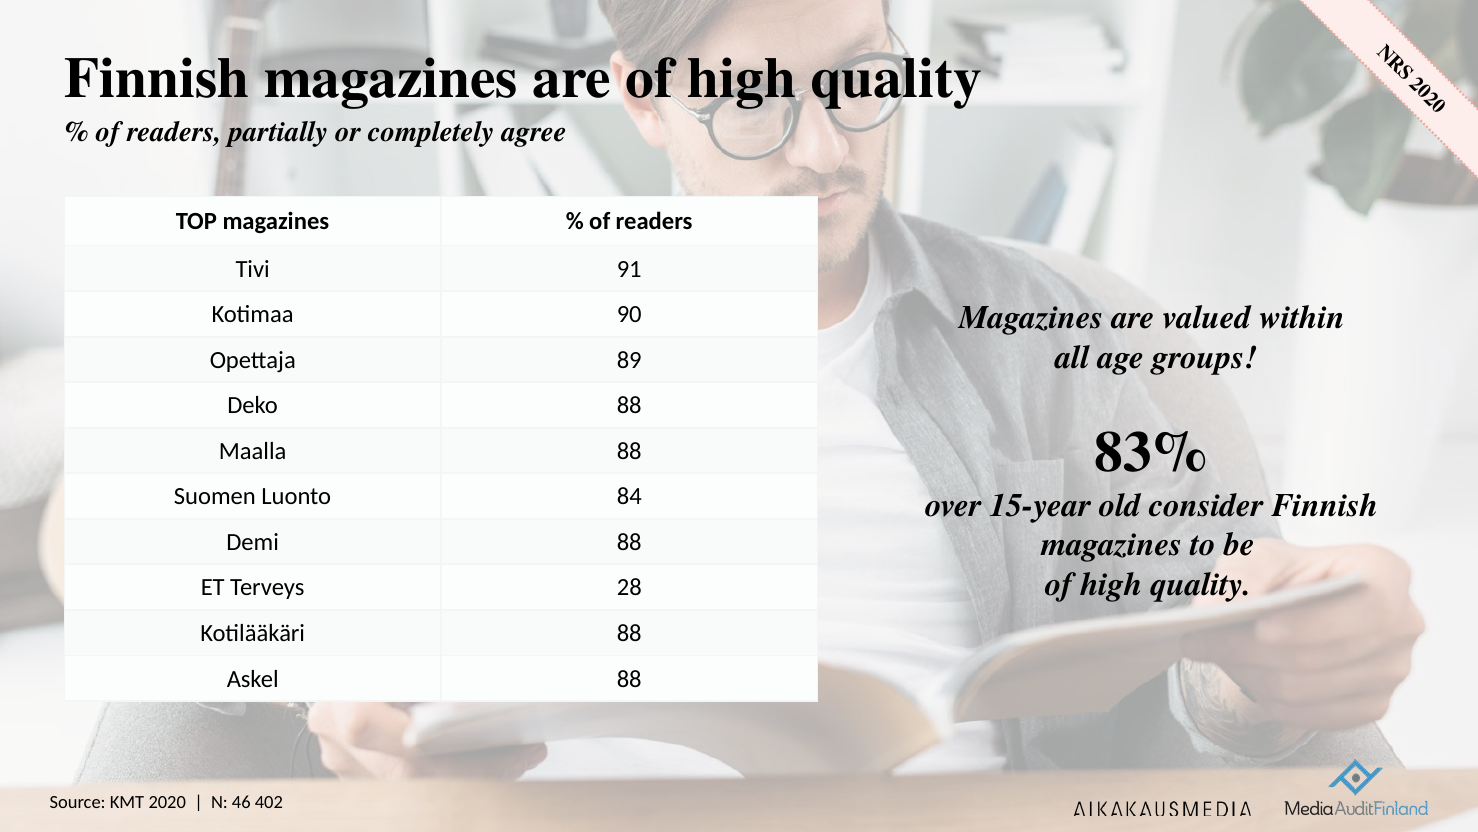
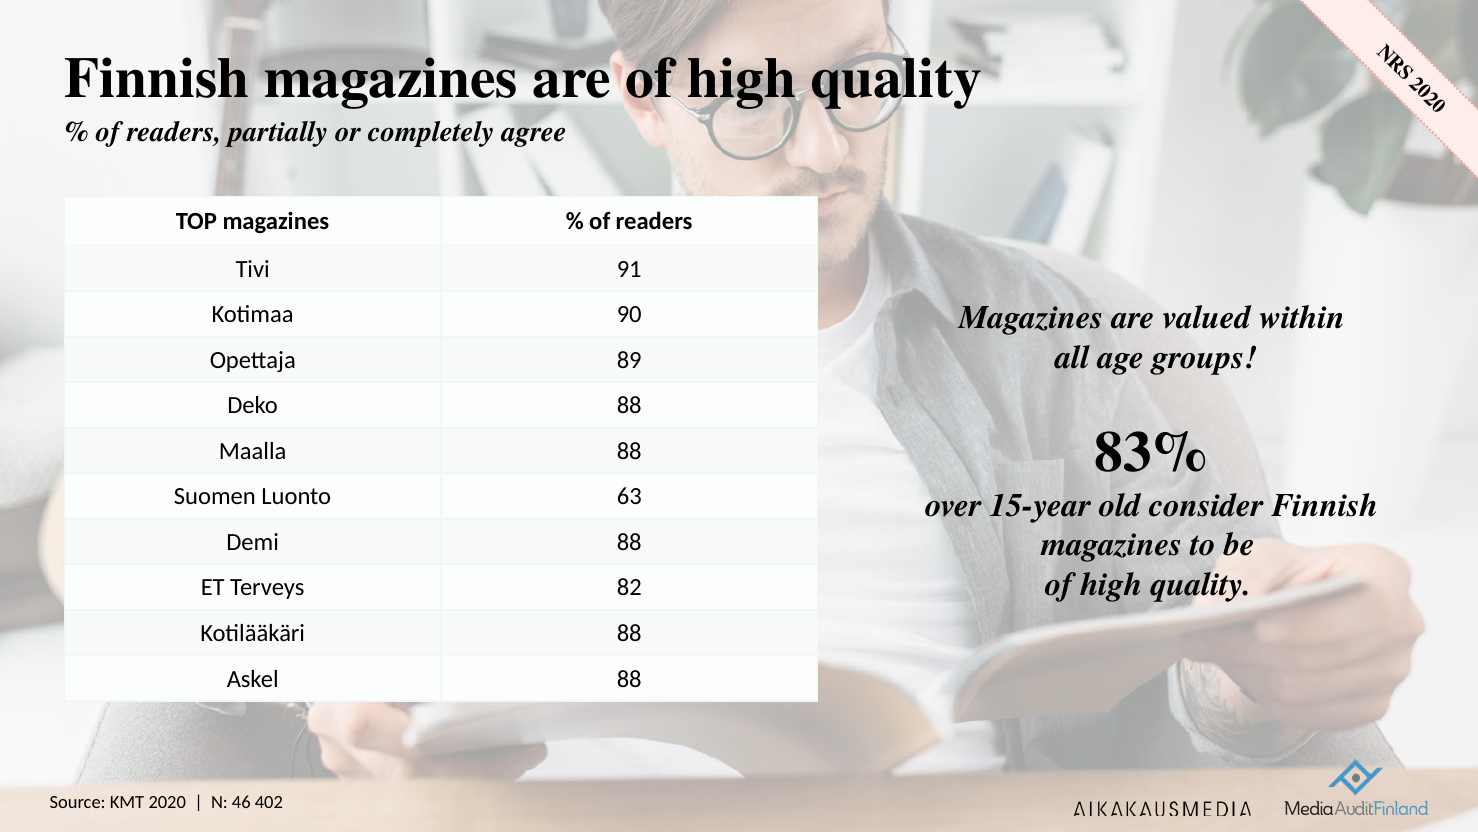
84: 84 -> 63
28: 28 -> 82
